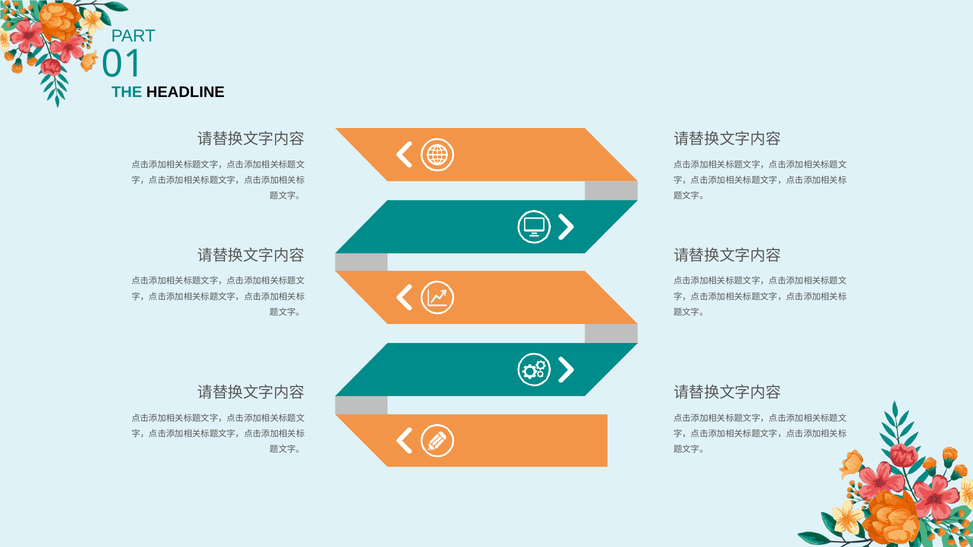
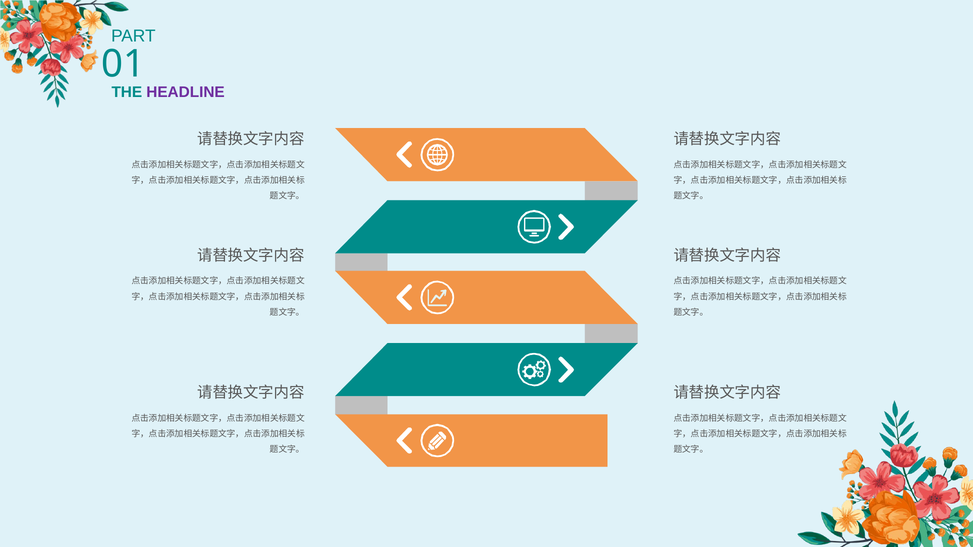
HEADLINE colour: black -> purple
